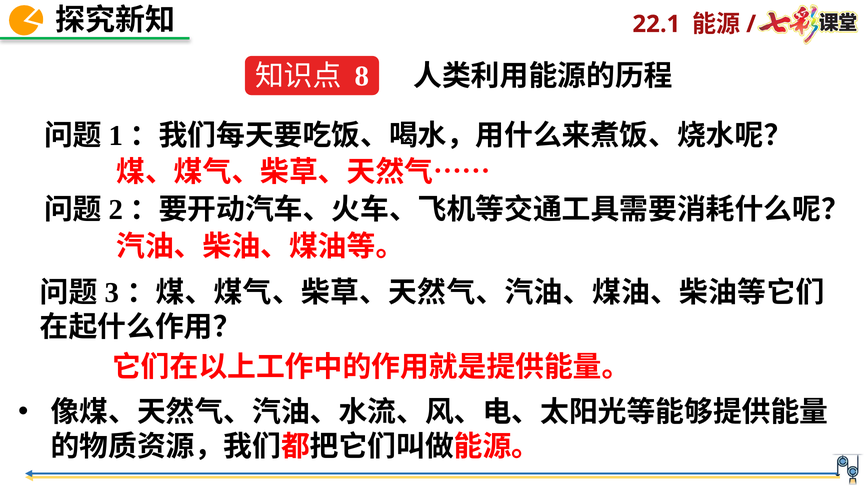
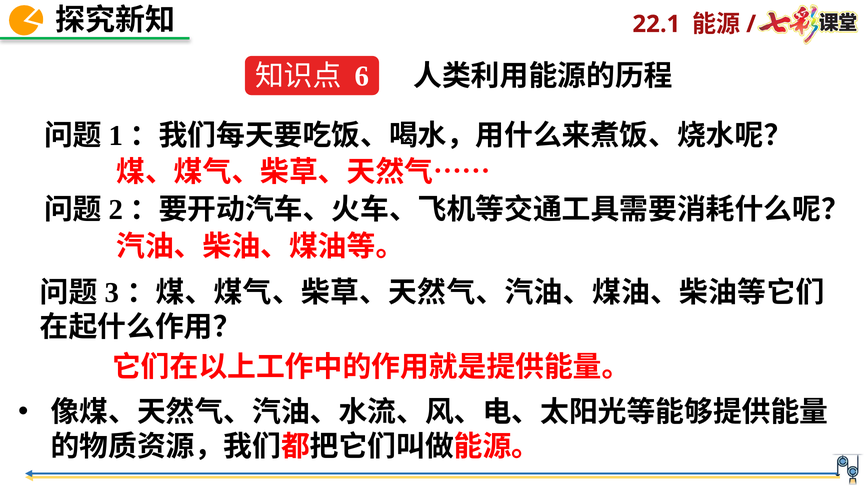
8: 8 -> 6
